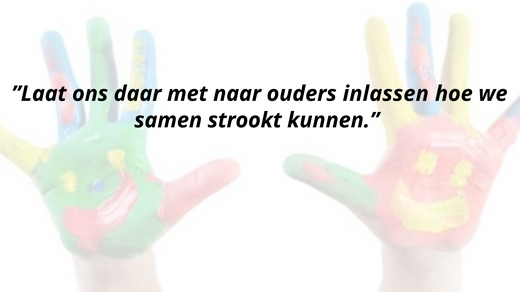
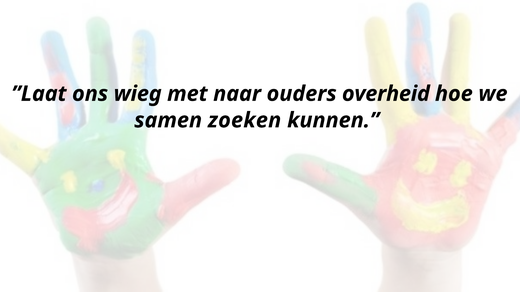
daar: daar -> wieg
inlassen: inlassen -> overheid
strookt: strookt -> zoeken
